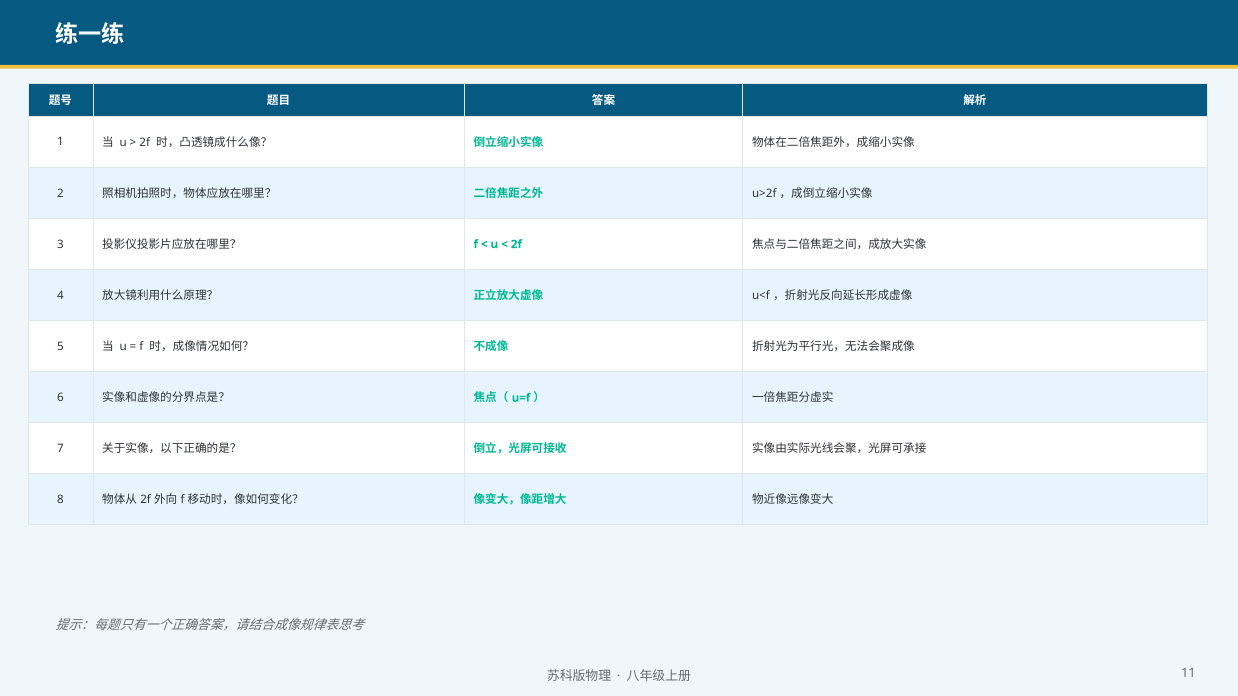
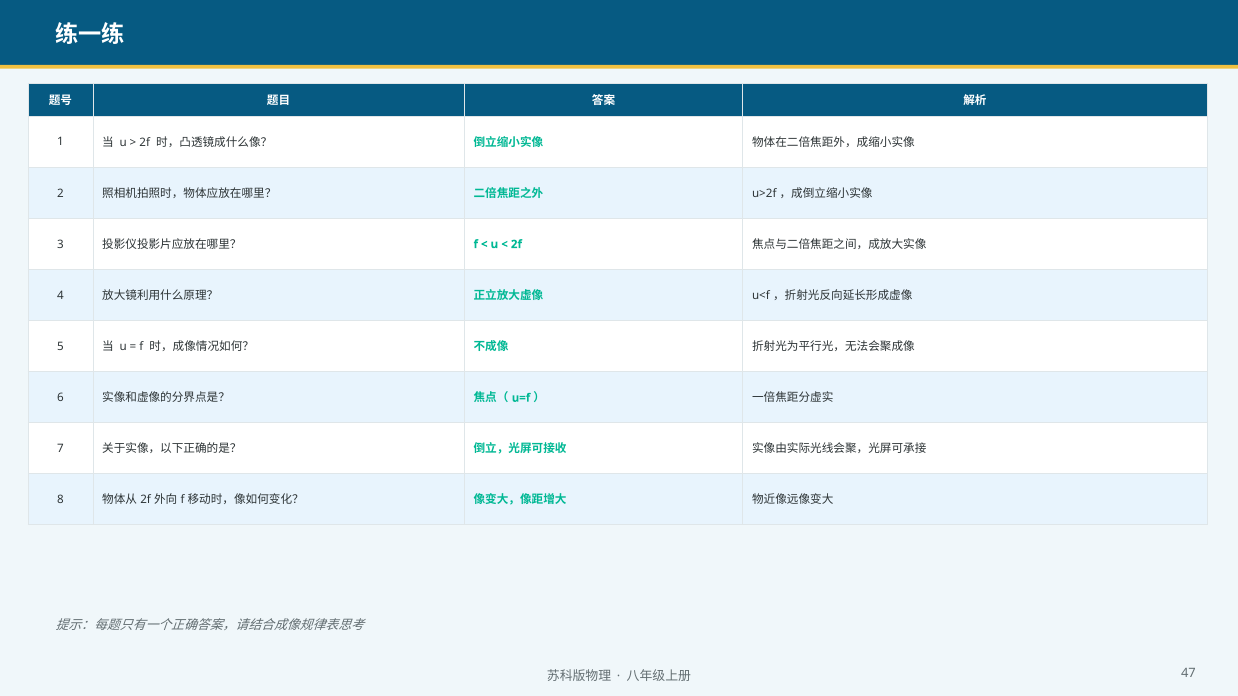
11: 11 -> 47
